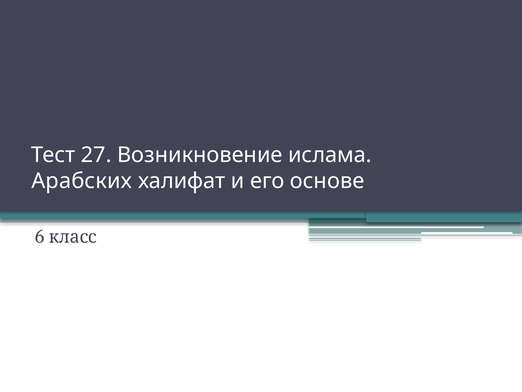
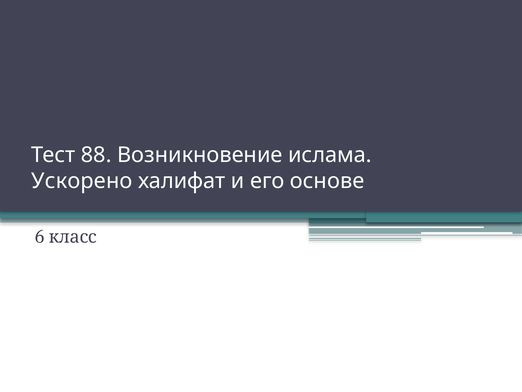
27: 27 -> 88
Арабских: Арабских -> Ускорено
